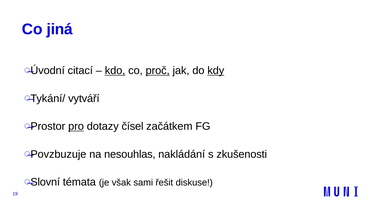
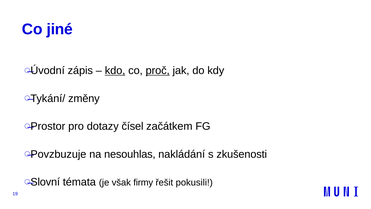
jiná: jiná -> jiné
citací: citací -> zápis
kdy underline: present -> none
vytváří: vytváří -> změny
pro underline: present -> none
sami: sami -> firmy
diskuse: diskuse -> pokusili
